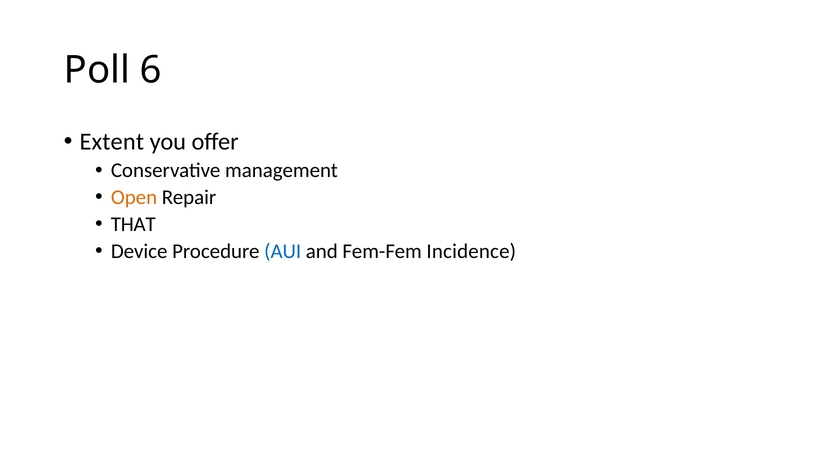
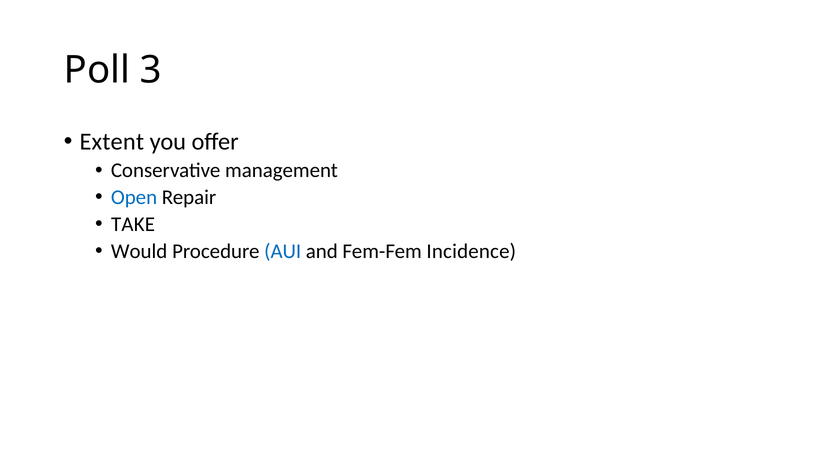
6: 6 -> 3
Open colour: orange -> blue
THAT: THAT -> TAKE
Device: Device -> Would
